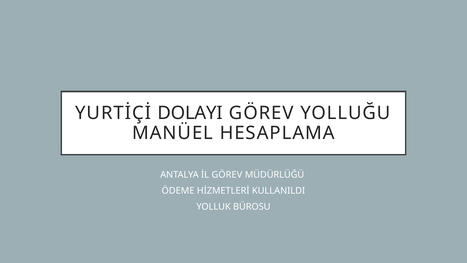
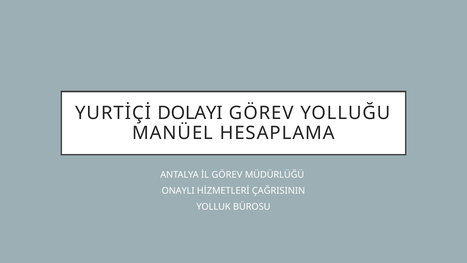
ÖDEME: ÖDEME -> ONAYLI
KULLANILDI: KULLANILDI -> ÇAĞRISININ
